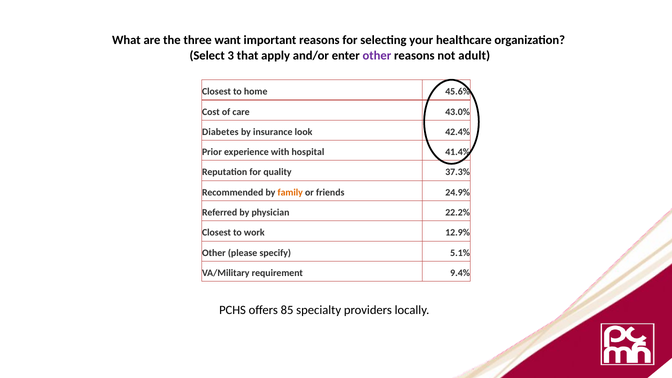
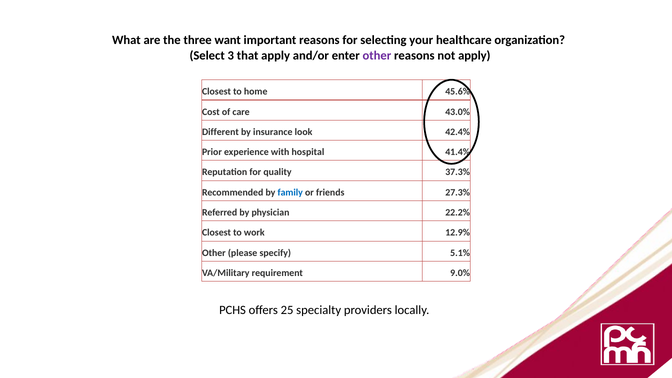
not adult: adult -> apply
Diabetes: Diabetes -> Different
family colour: orange -> blue
24.9%: 24.9% -> 27.3%
9.4%: 9.4% -> 9.0%
85: 85 -> 25
